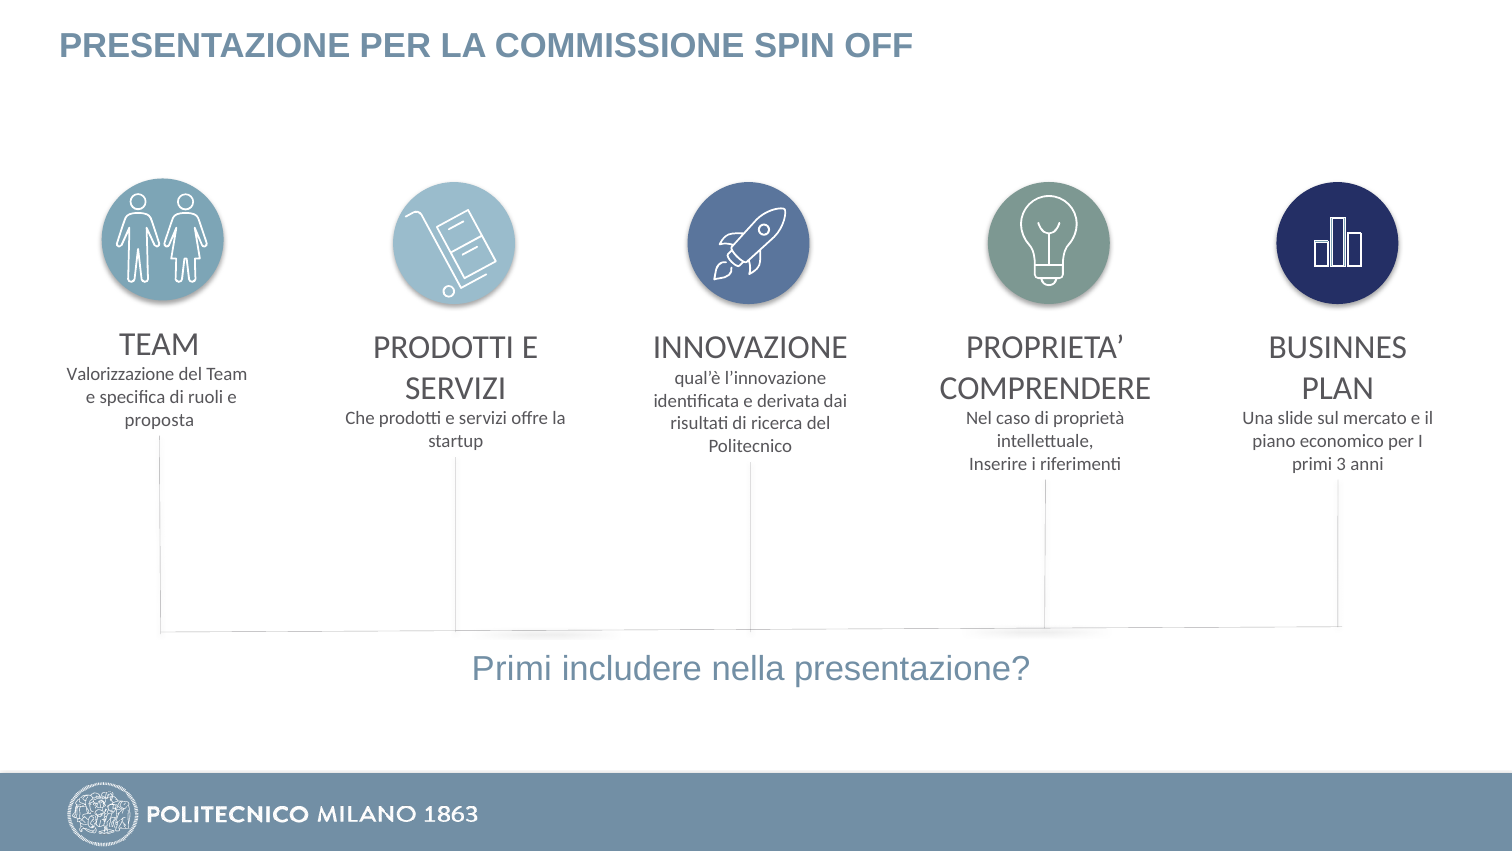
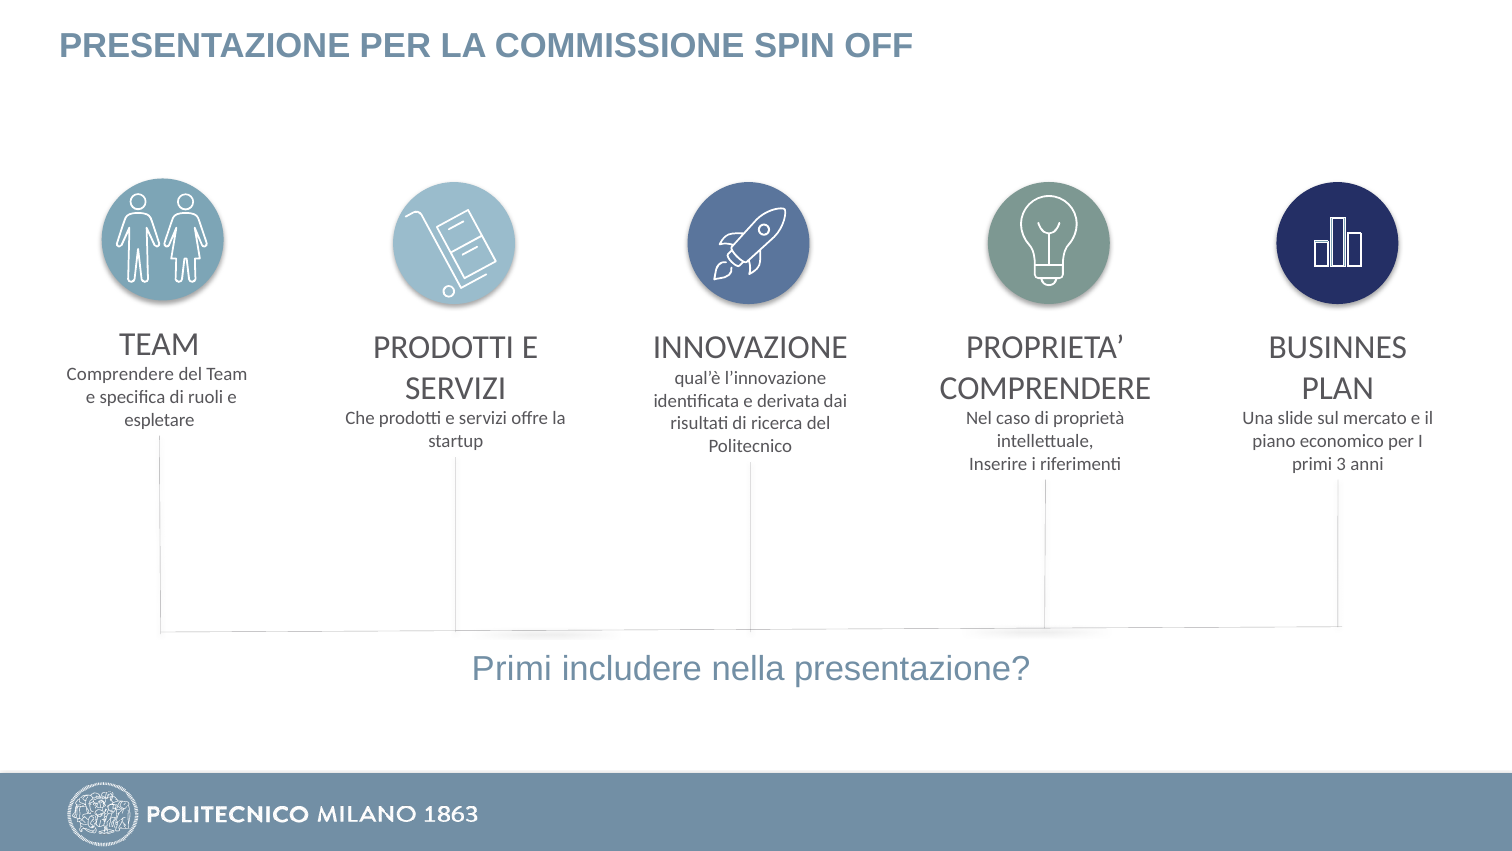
Valorizzazione at (121, 375): Valorizzazione -> Comprendere
proposta: proposta -> espletare
